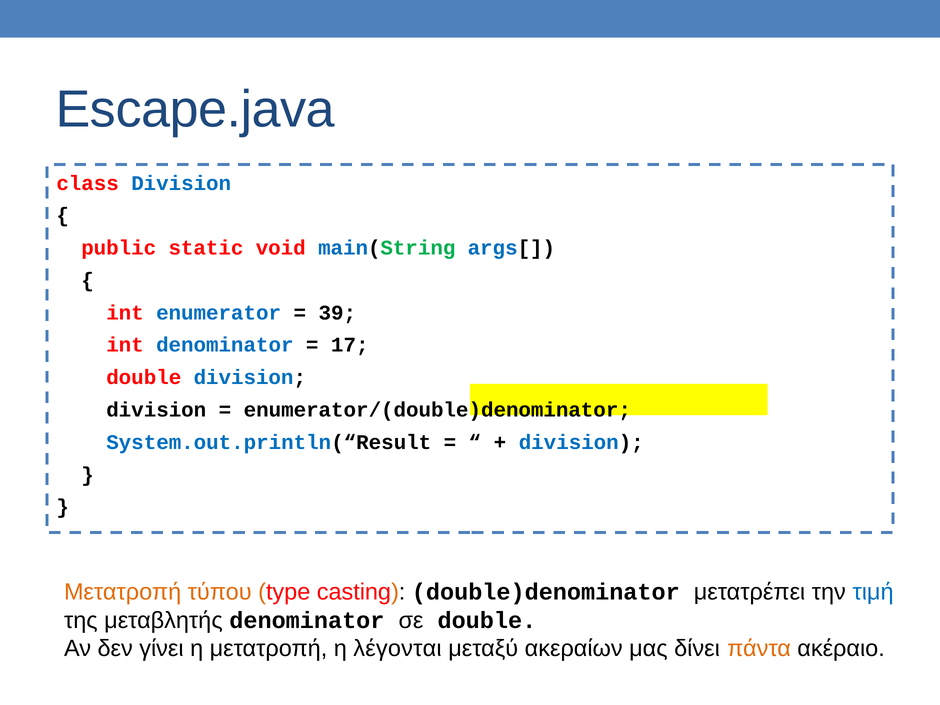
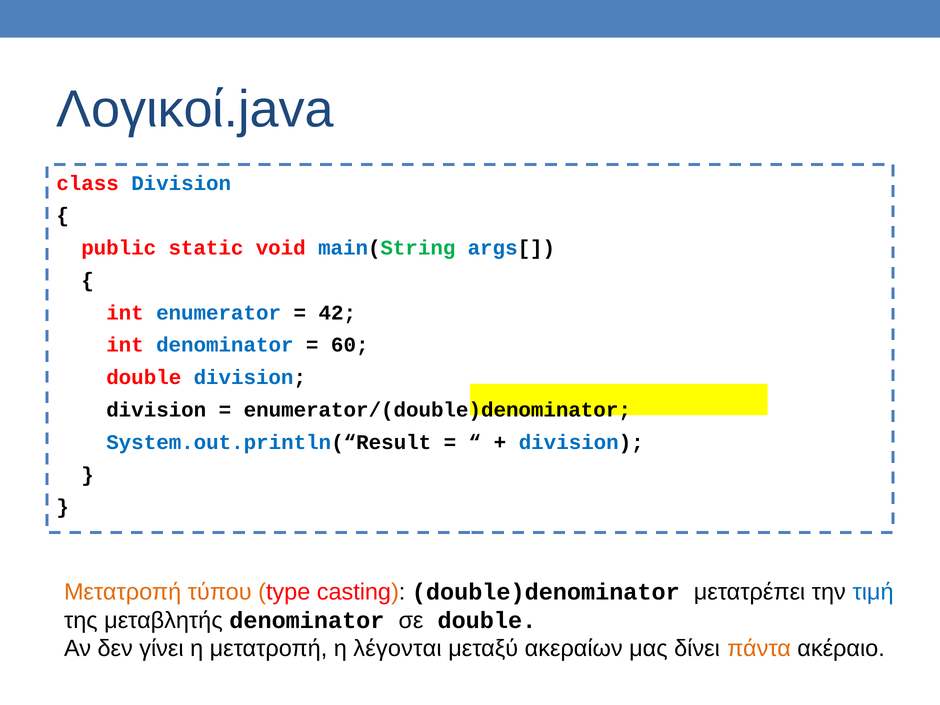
Escape.java: Escape.java -> Λογικοί.java
39: 39 -> 42
17: 17 -> 60
